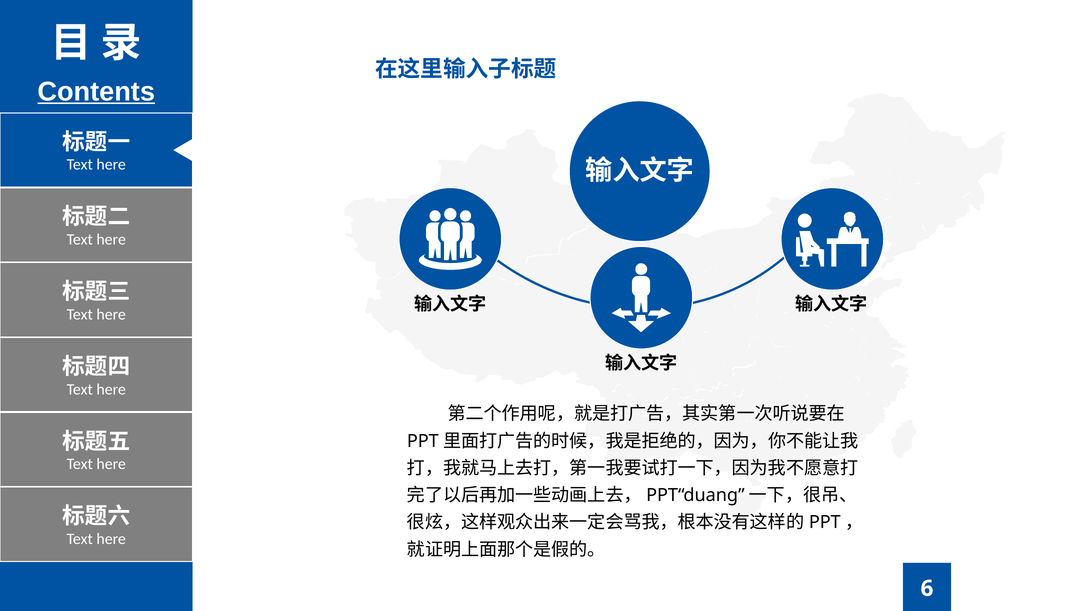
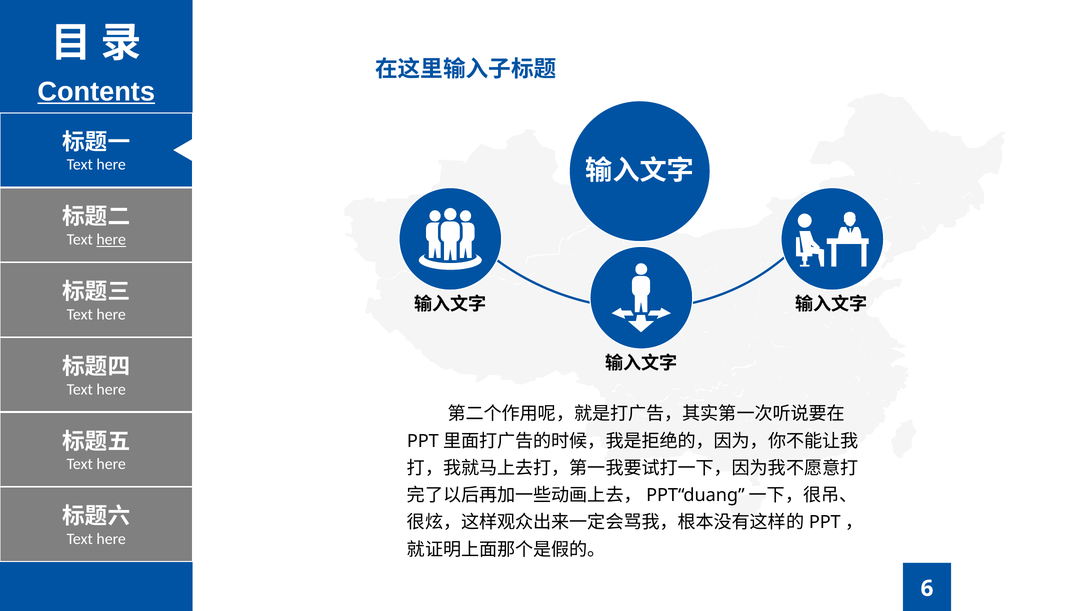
here at (111, 240) underline: none -> present
